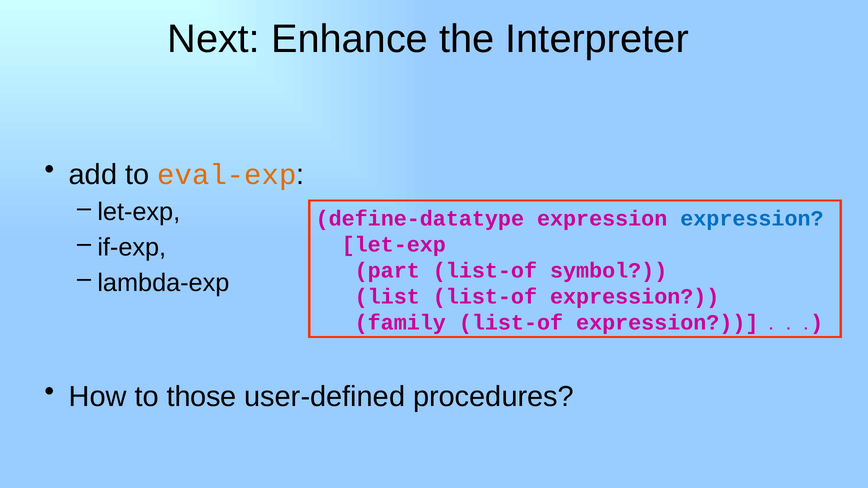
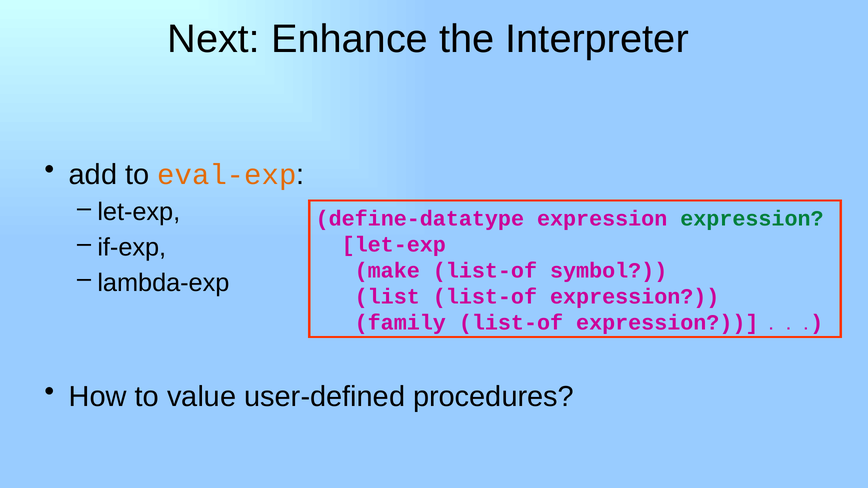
expression at (752, 218) colour: blue -> green
part: part -> make
those: those -> value
